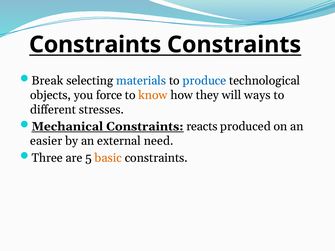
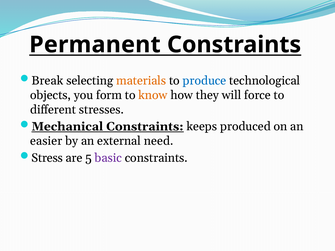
Constraints at (95, 45): Constraints -> Permanent
materials colour: blue -> orange
force: force -> form
ways: ways -> force
reacts: reacts -> keeps
Three: Three -> Stress
basic colour: orange -> purple
